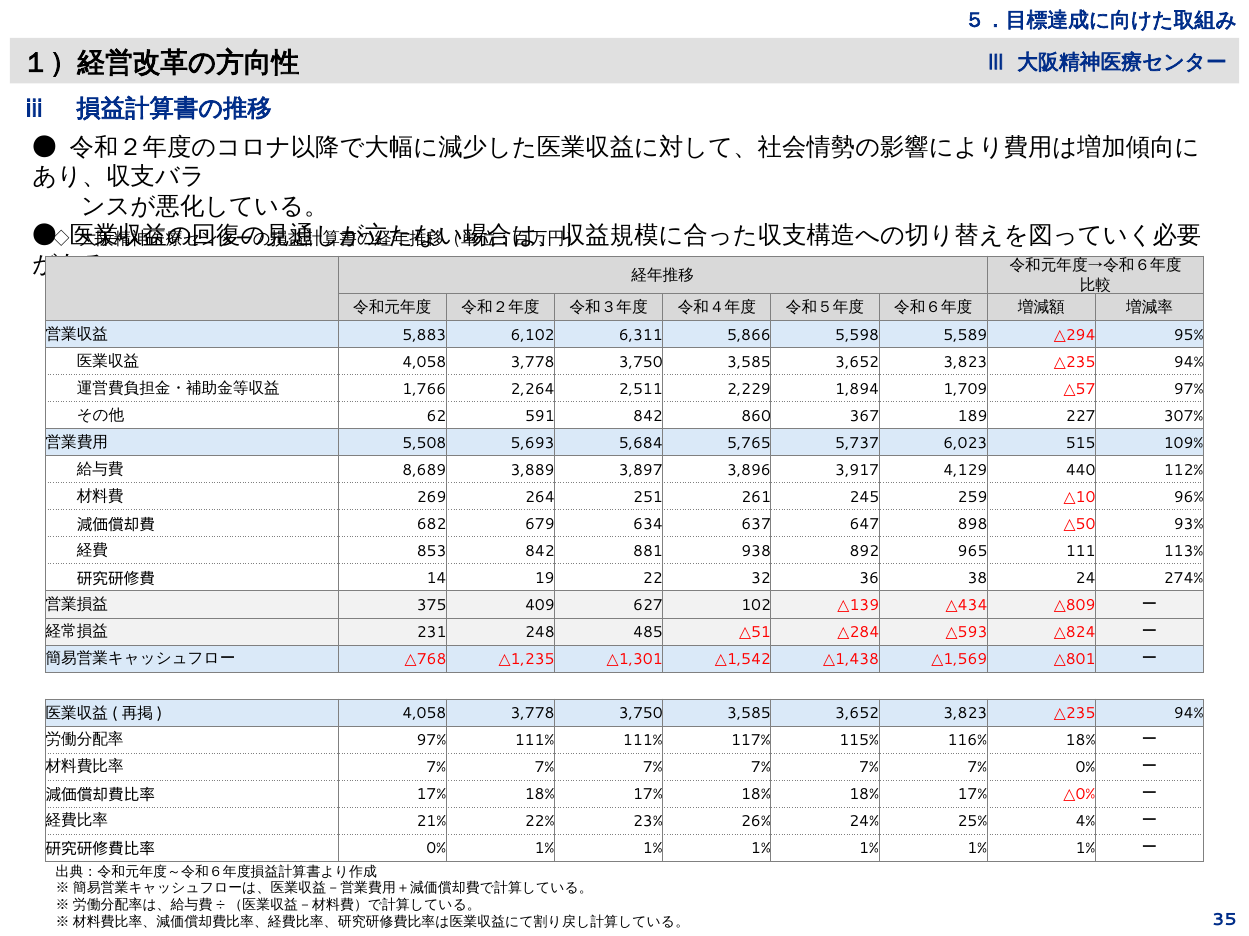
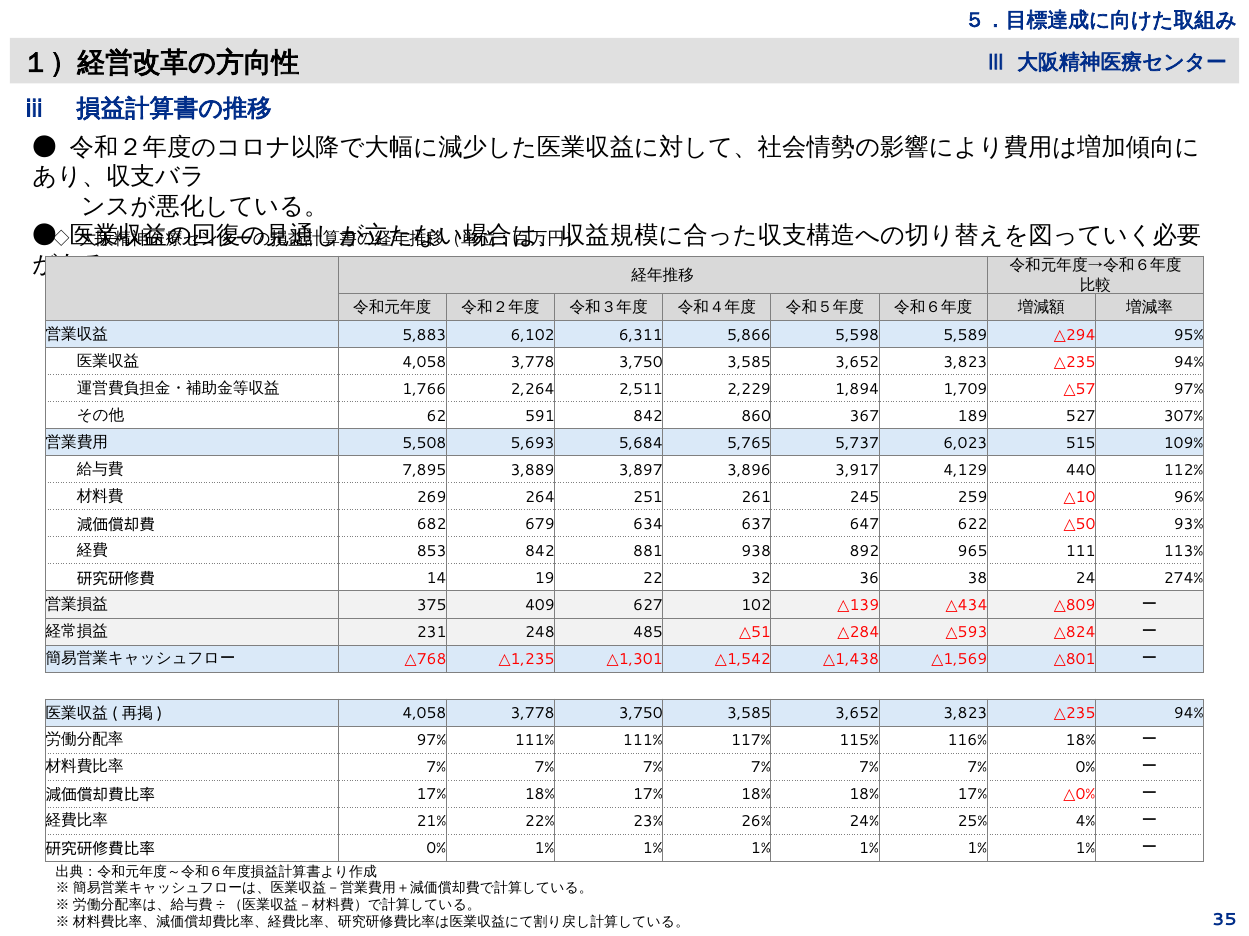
227: 227 -> 527
8,689: 8,689 -> 7,895
898: 898 -> 622
